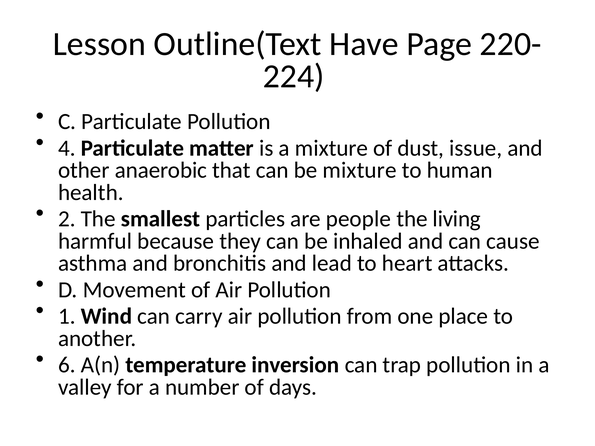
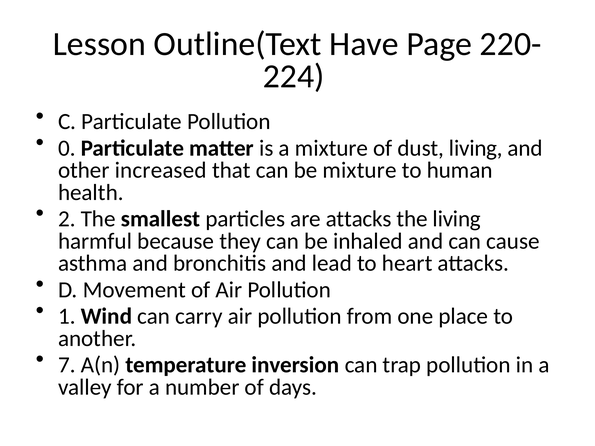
4: 4 -> 0
dust issue: issue -> living
anaerobic: anaerobic -> increased
are people: people -> attacks
6: 6 -> 7
